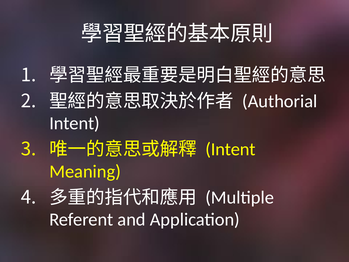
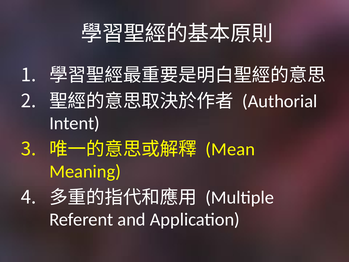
Intent at (230, 149): Intent -> Mean
